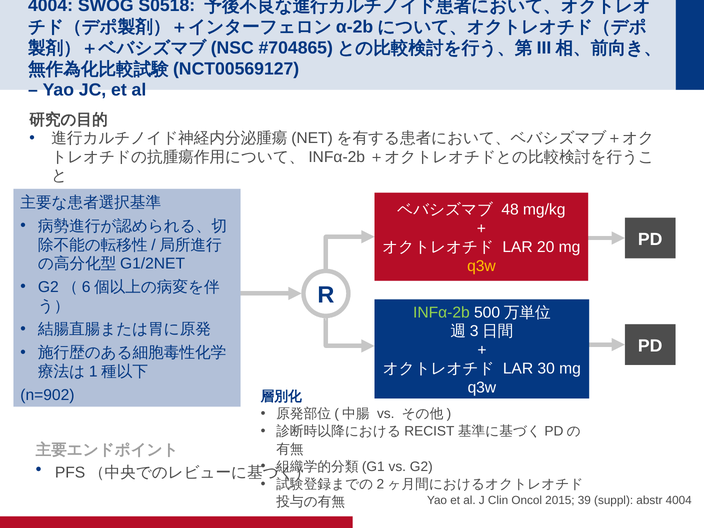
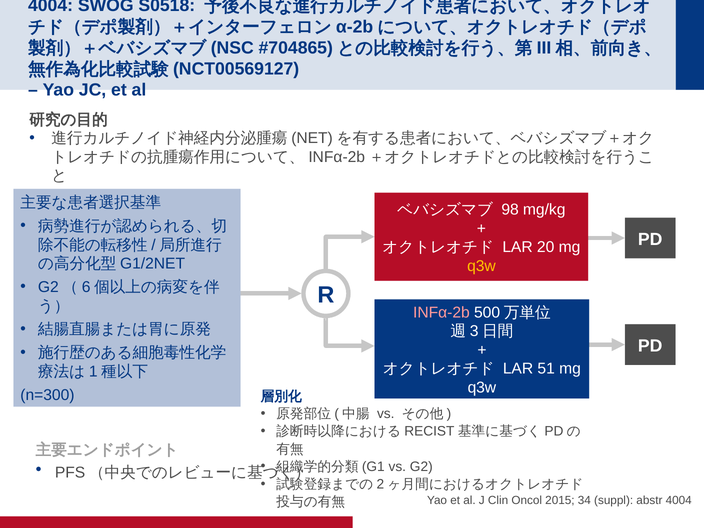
48: 48 -> 98
INFα-2b colour: light green -> pink
30: 30 -> 51
n=902: n=902 -> n=300
39: 39 -> 34
